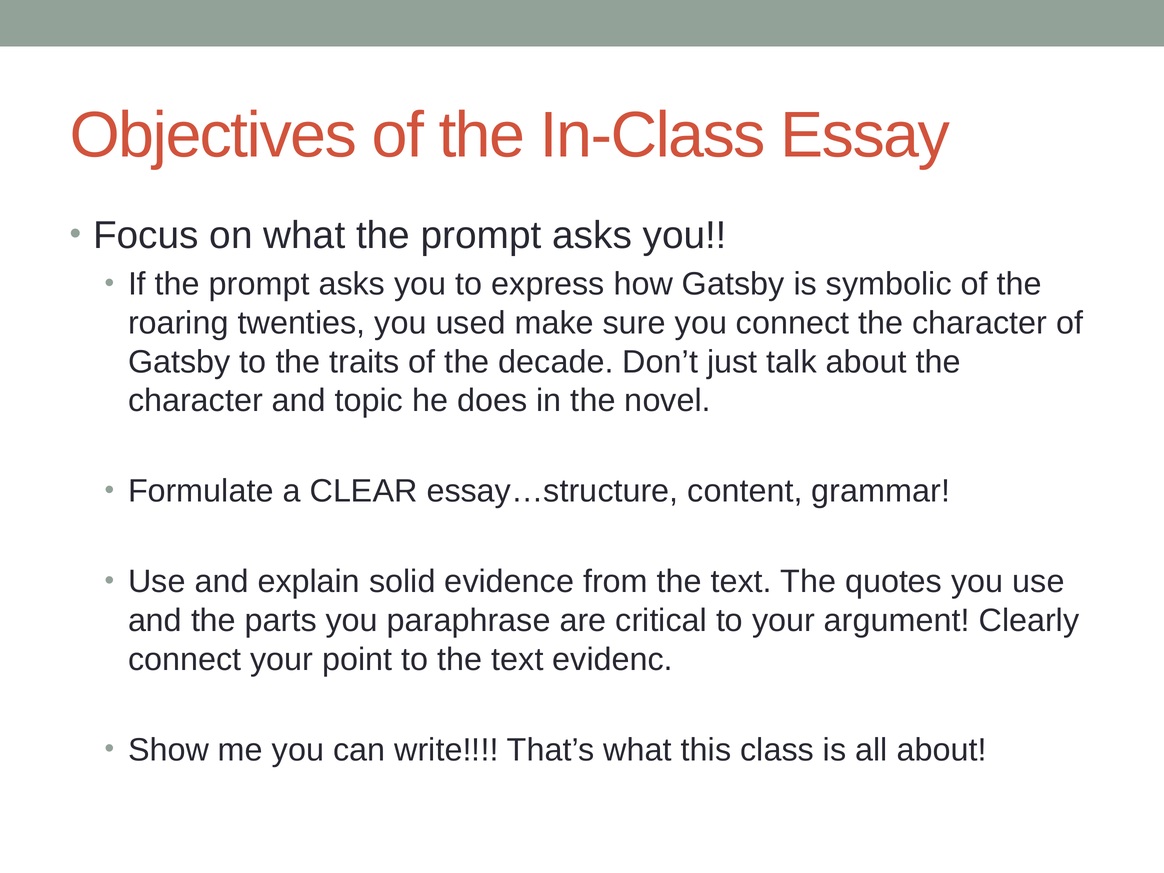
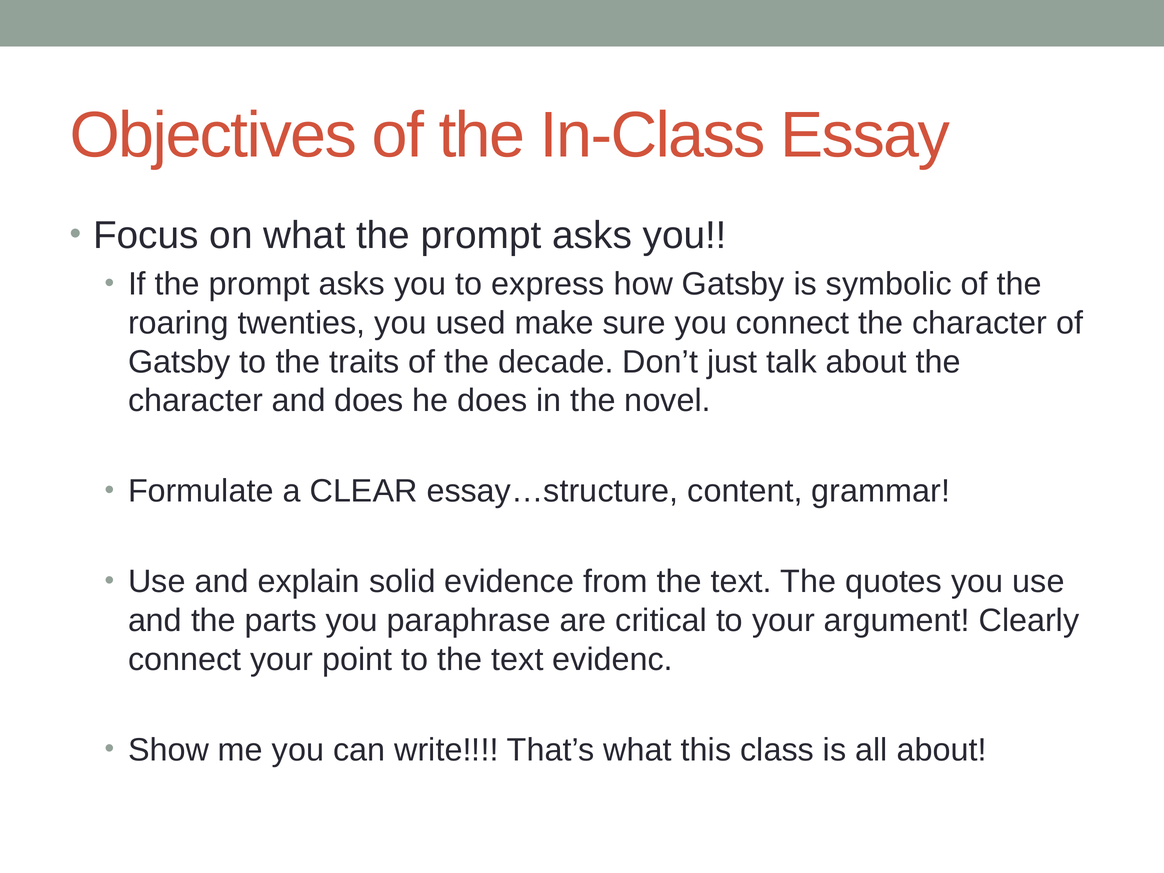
and topic: topic -> does
